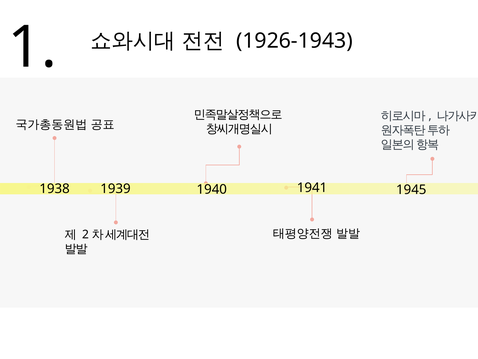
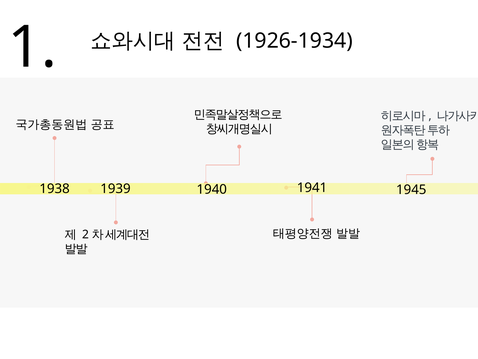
1926-1943: 1926-1943 -> 1926-1934
